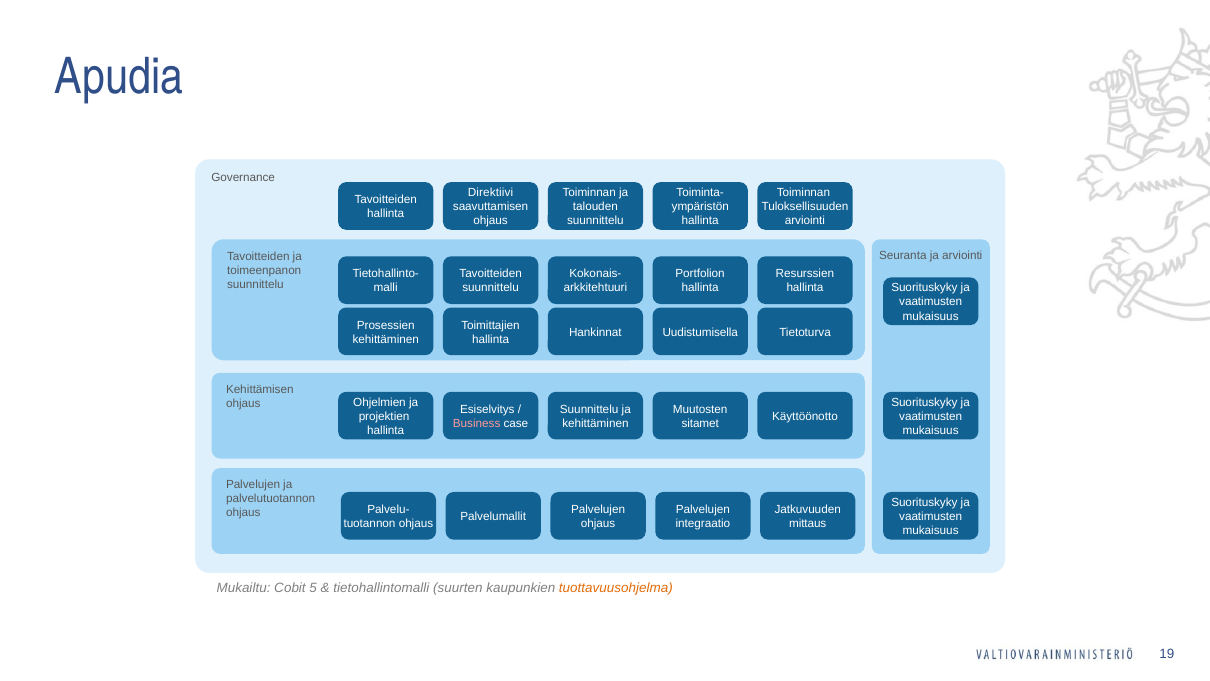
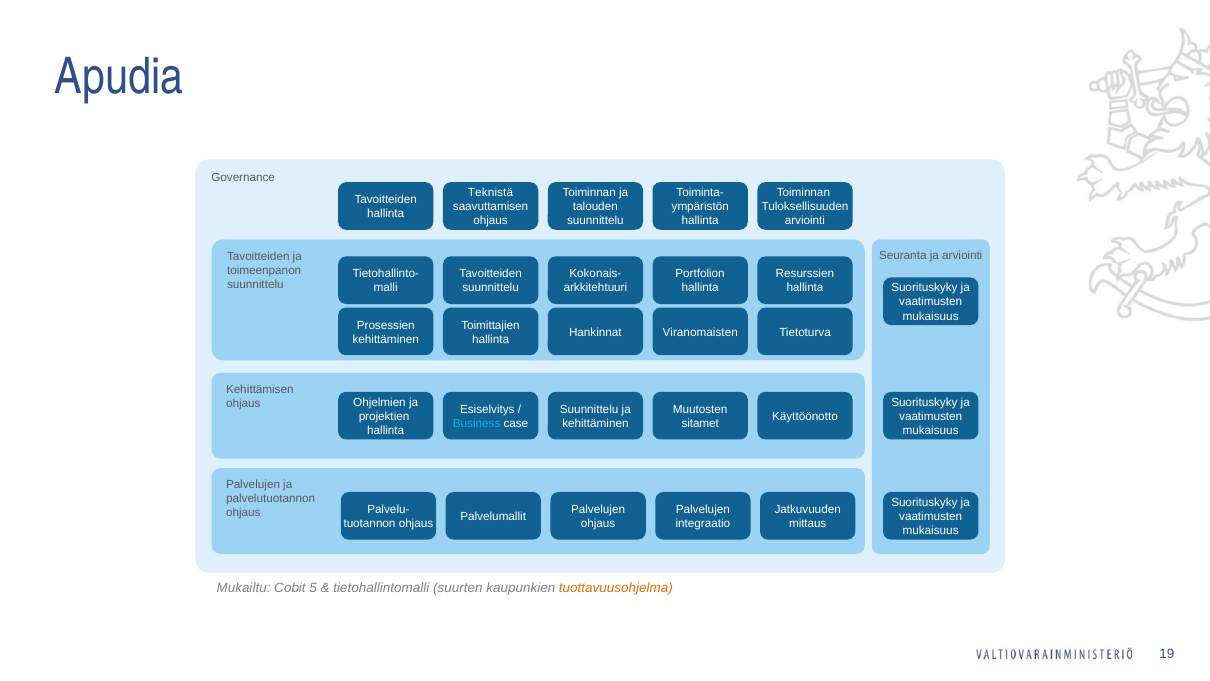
Direktiivi: Direktiivi -> Teknistä
Uudistumisella: Uudistumisella -> Viranomaisten
Business colour: pink -> light blue
